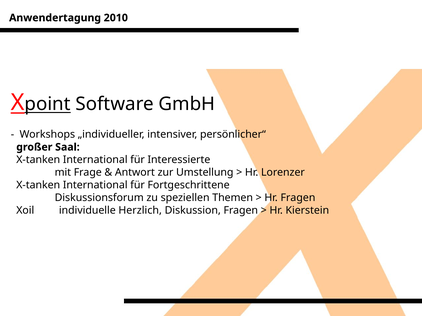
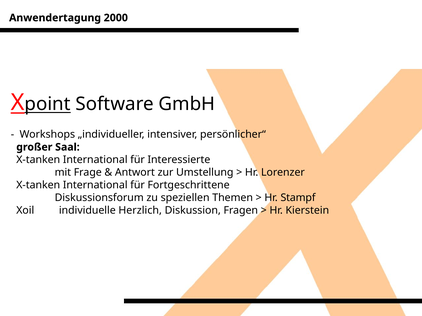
2010: 2010 -> 2000
Hr Fragen: Fragen -> Stampf
